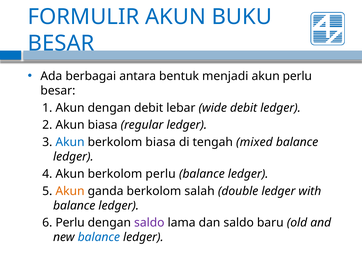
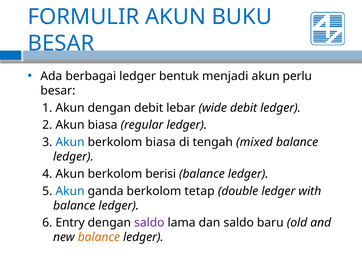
berbagai antara: antara -> ledger
berkolom perlu: perlu -> berisi
Akun at (70, 191) colour: orange -> blue
salah: salah -> tetap
6 Perlu: Perlu -> Entry
balance at (99, 238) colour: blue -> orange
